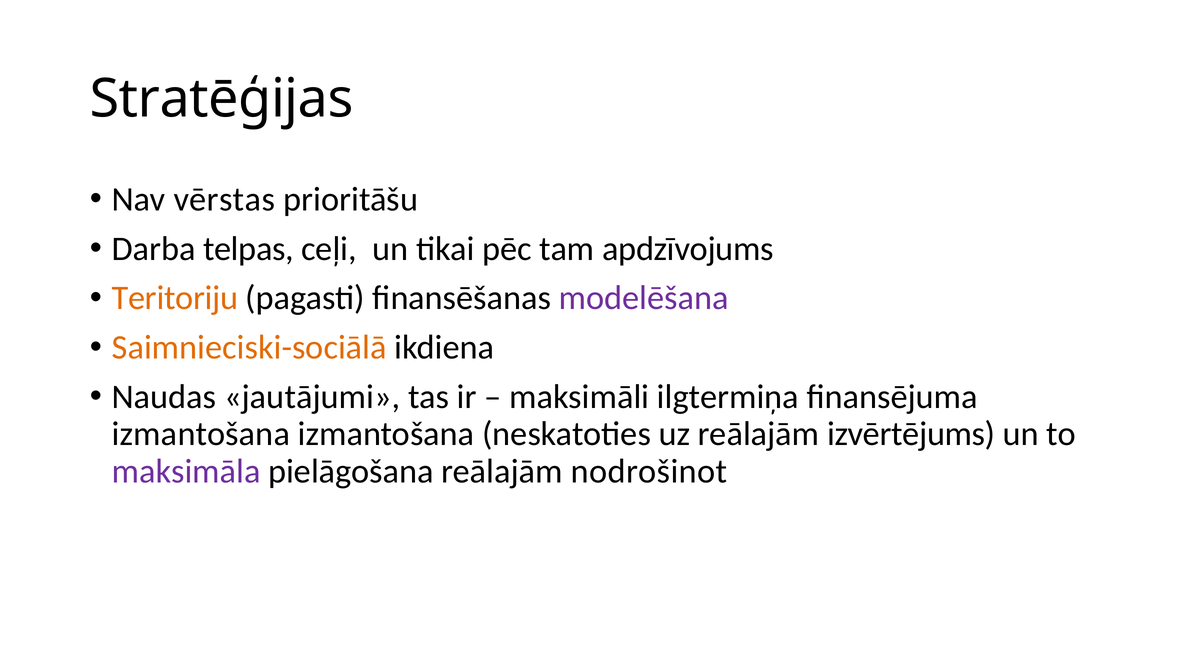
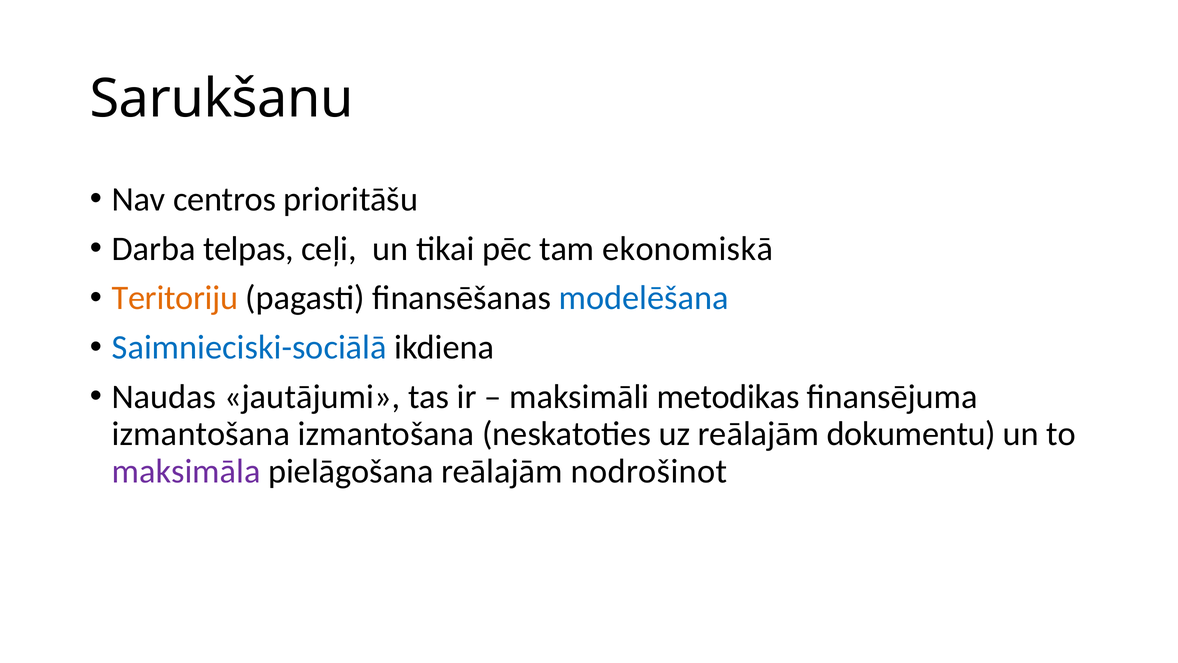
Stratēģijas: Stratēģijas -> Sarukšanu
vērstas: vērstas -> centros
apdzīvojums: apdzīvojums -> ekonomiskā
modelēšana colour: purple -> blue
Saimnieciski-sociālā colour: orange -> blue
ilgtermiņa: ilgtermiņa -> metodikas
izvērtējums: izvērtējums -> dokumentu
